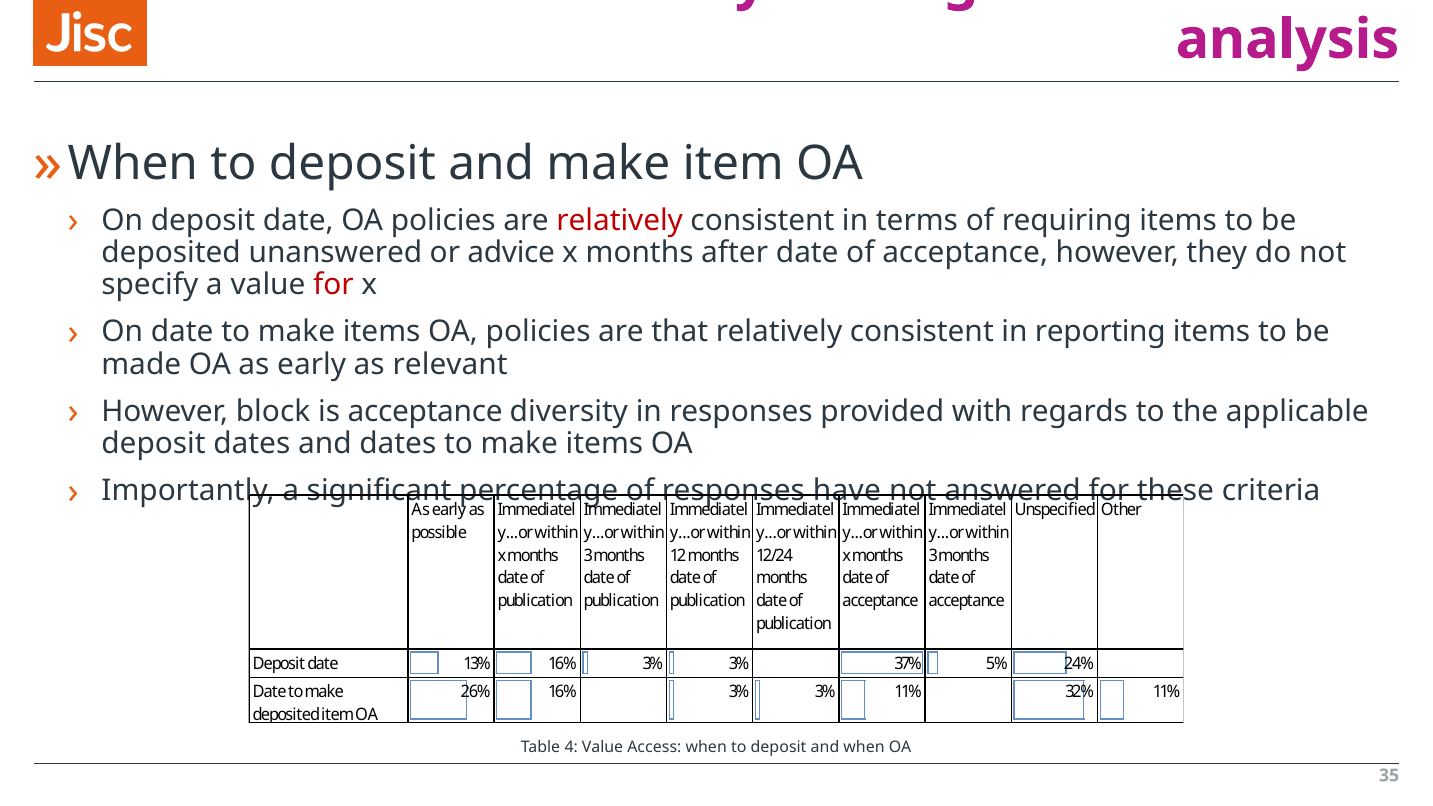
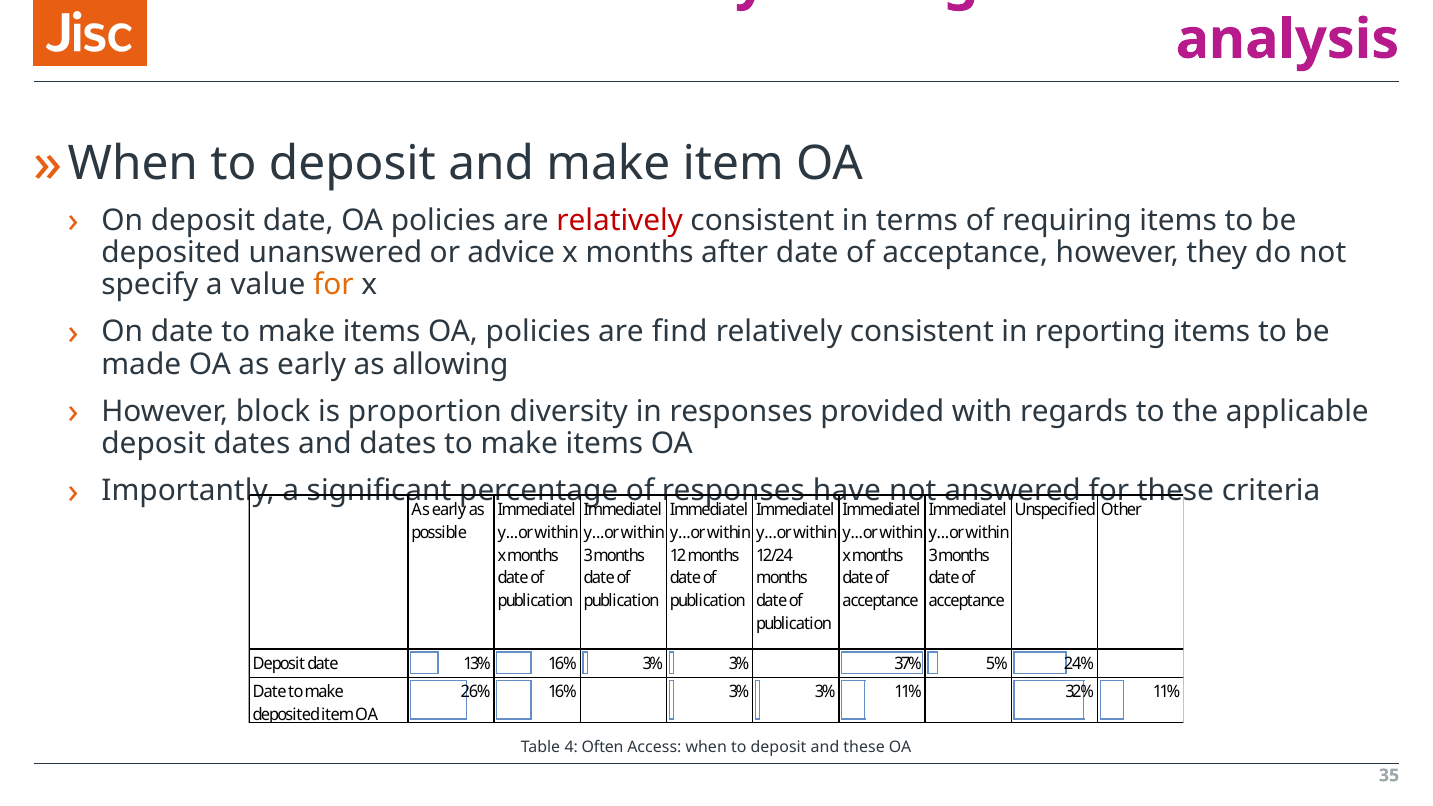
for at (333, 285) colour: red -> orange
that: that -> find
relevant: relevant -> allowing
is acceptance: acceptance -> proportion
4 Value: Value -> Often
and when: when -> these
